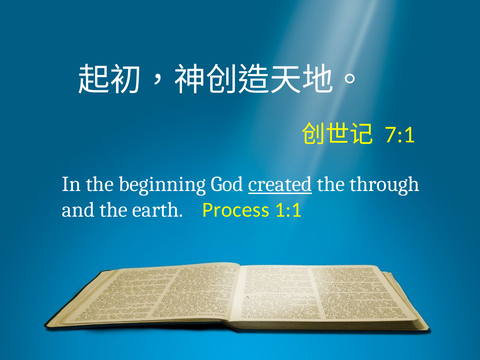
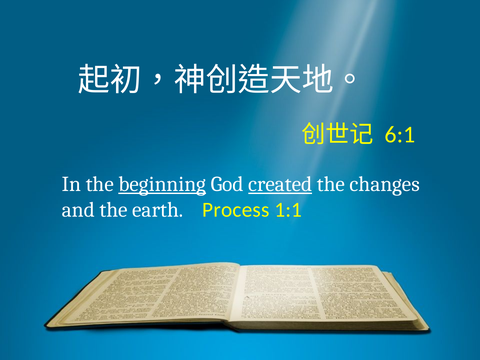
7:1: 7:1 -> 6:1
beginning underline: none -> present
through: through -> changes
